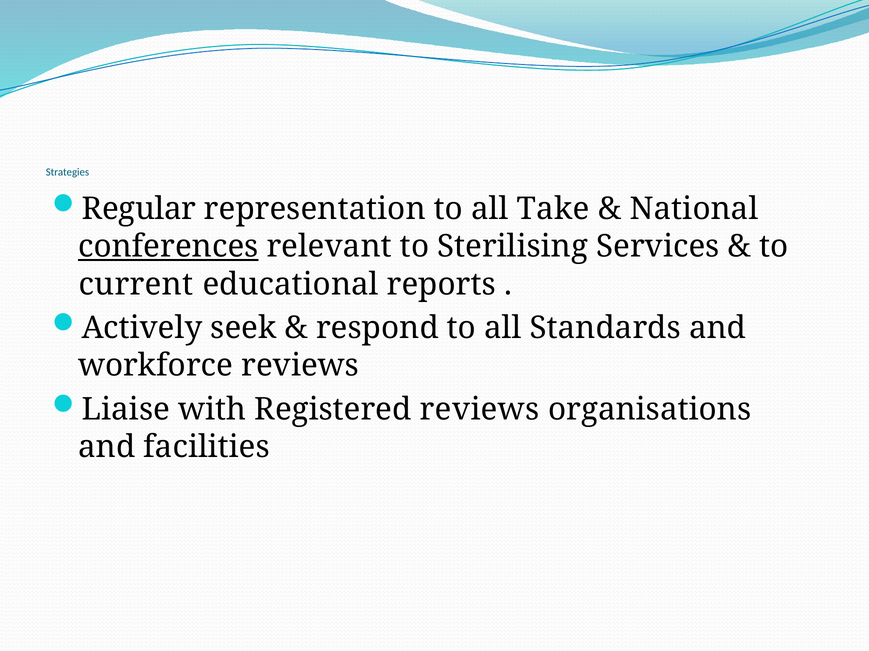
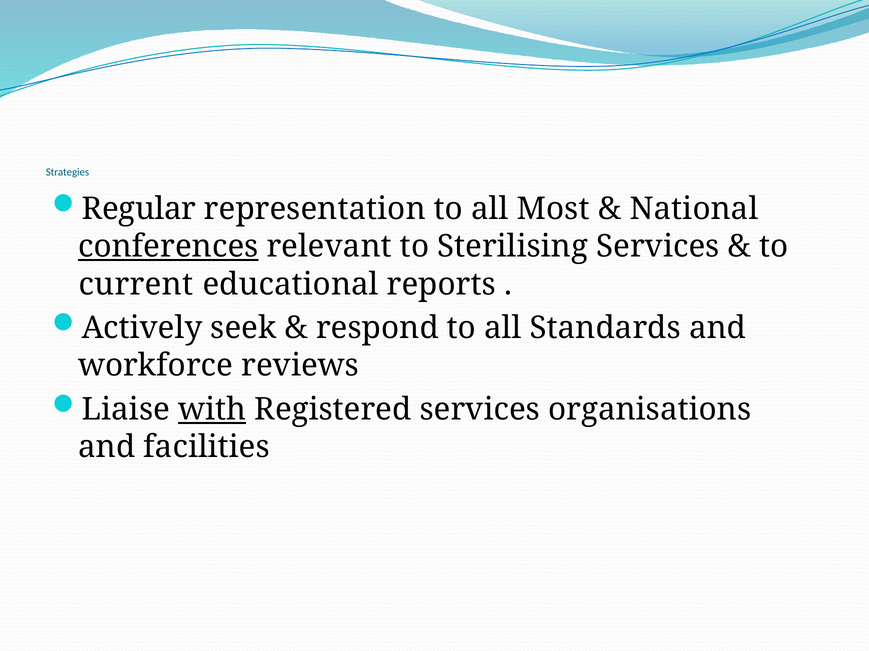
Take: Take -> Most
with underline: none -> present
Registered reviews: reviews -> services
